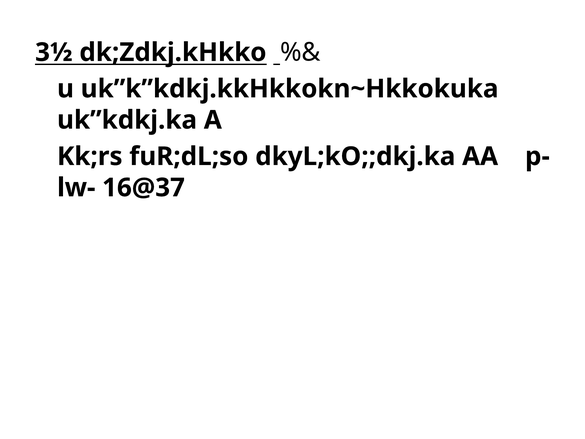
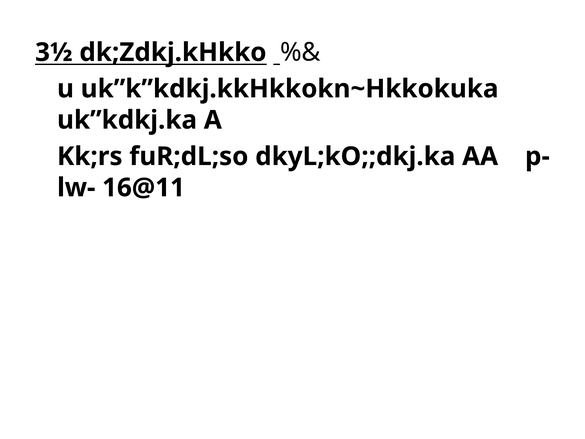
16@37: 16@37 -> 16@11
